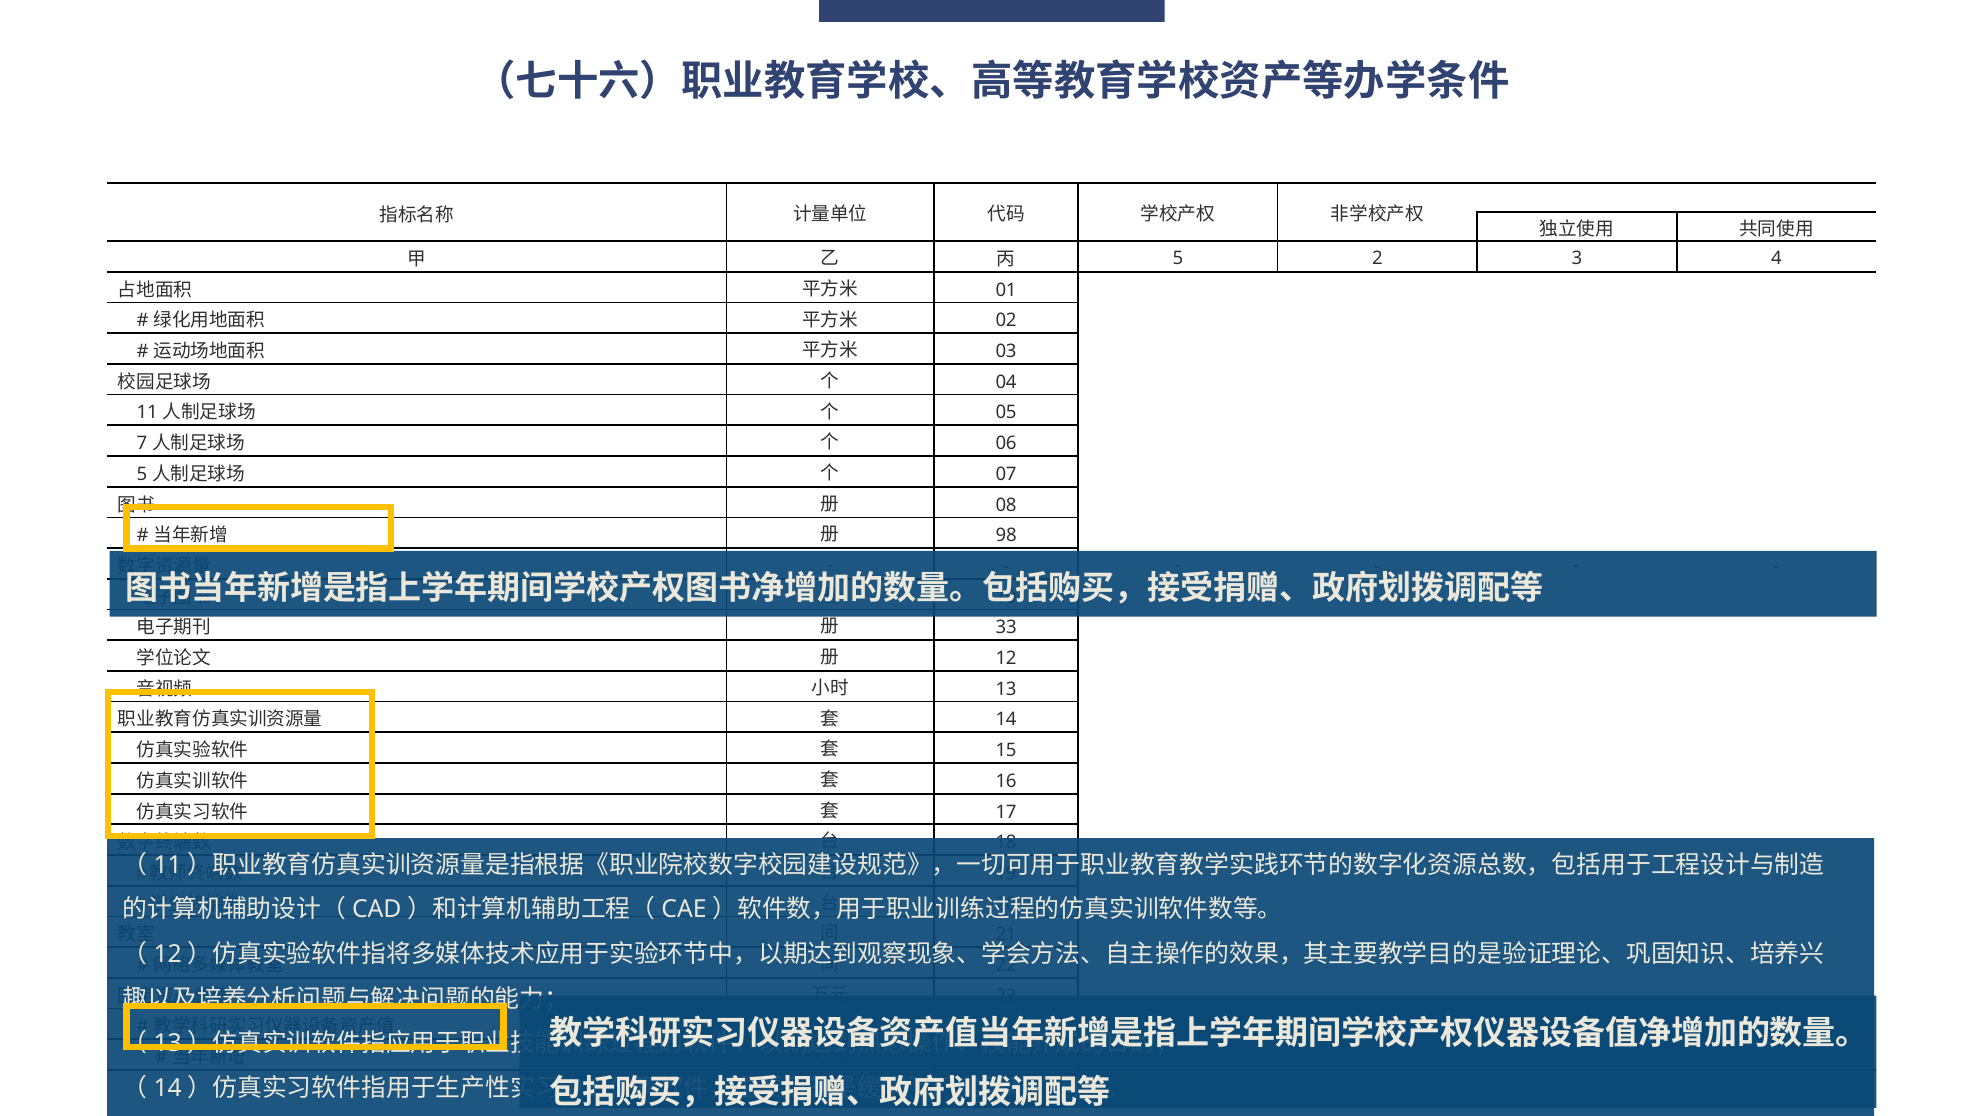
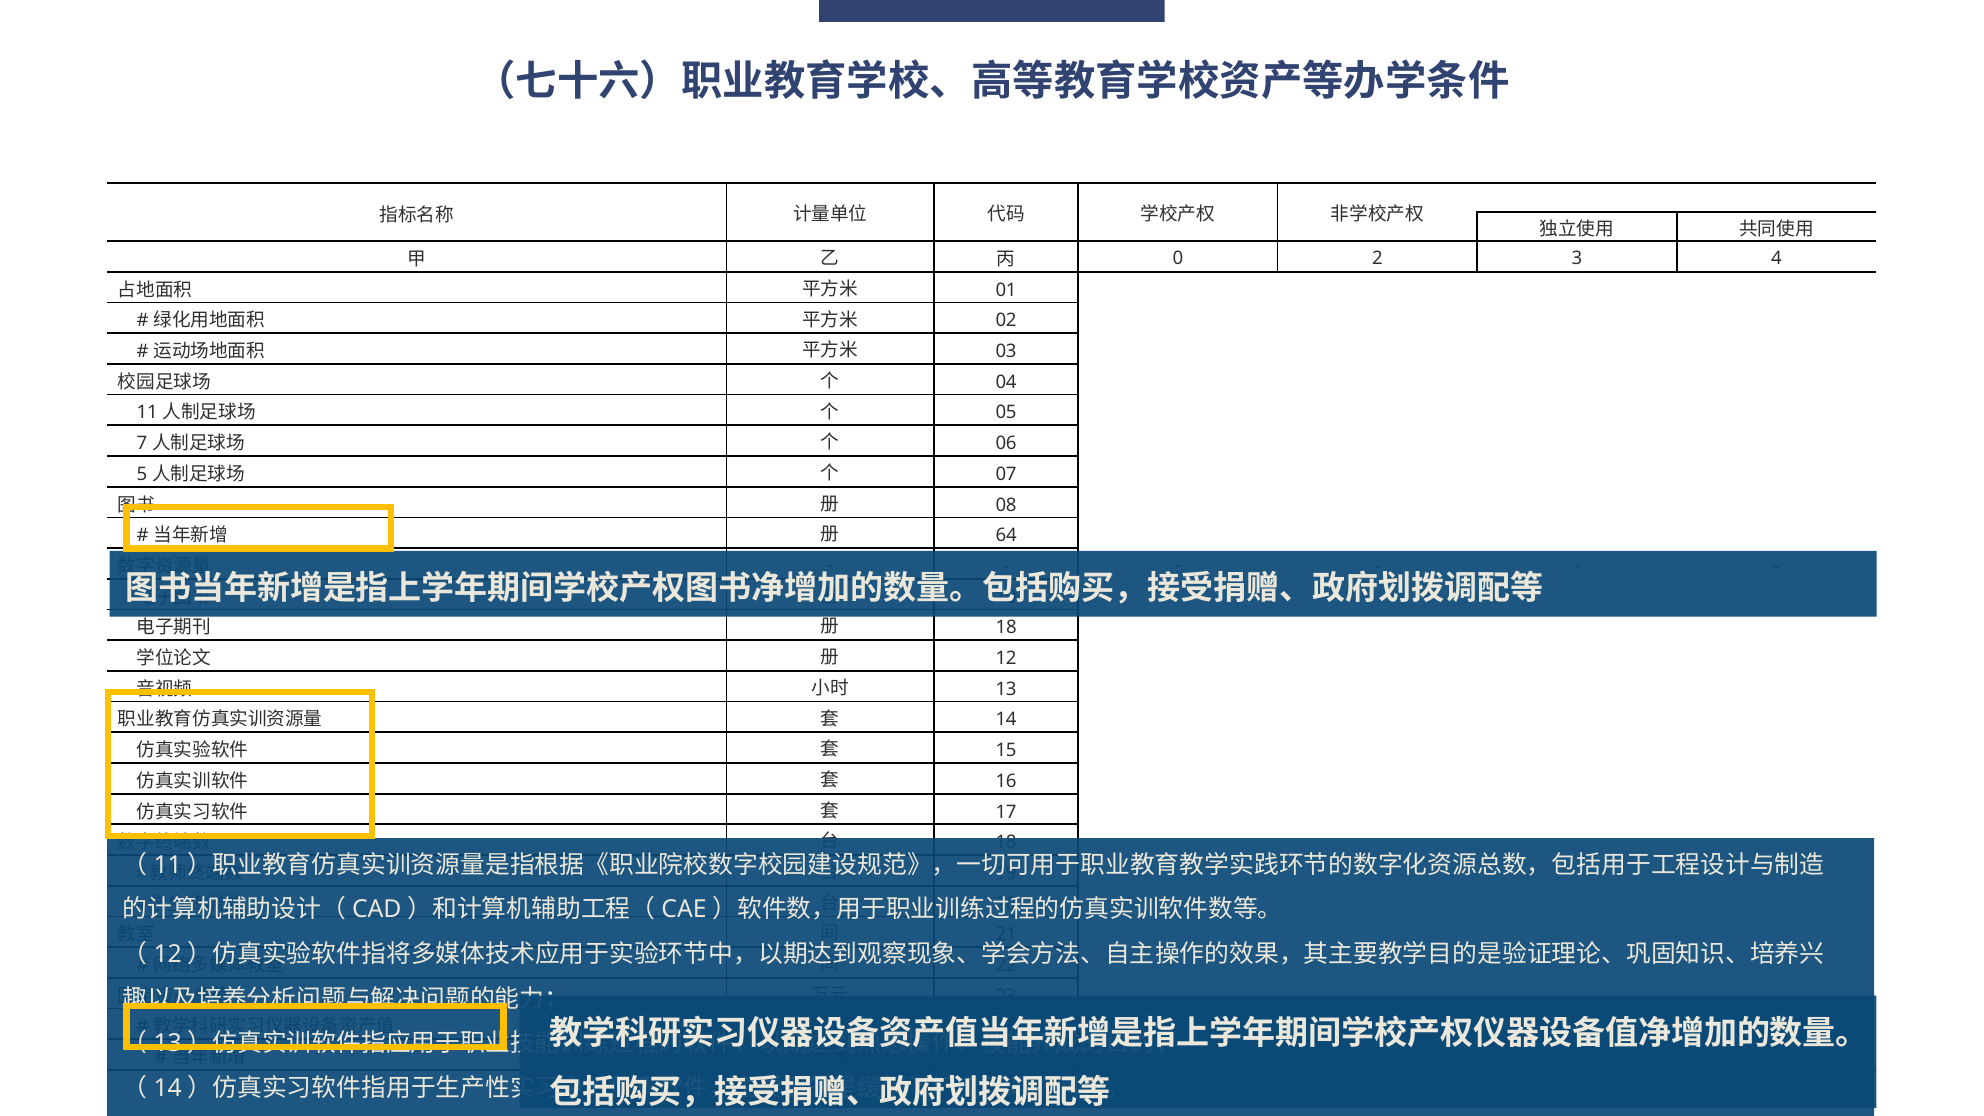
5 at (1178, 258): 5 -> 0
98: 98 -> 64
33 at (1006, 628): 33 -> 18
